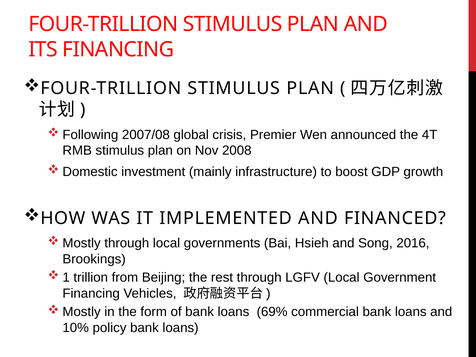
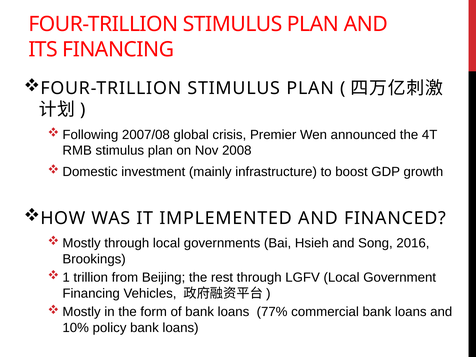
69%: 69% -> 77%
